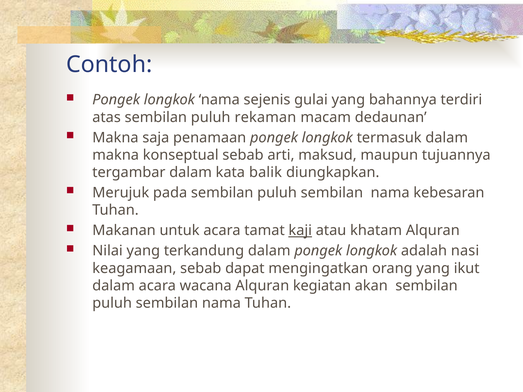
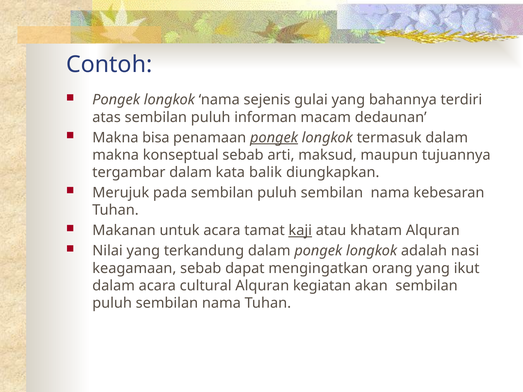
rekaman: rekaman -> informan
saja: saja -> bisa
pongek at (274, 138) underline: none -> present
wacana: wacana -> cultural
